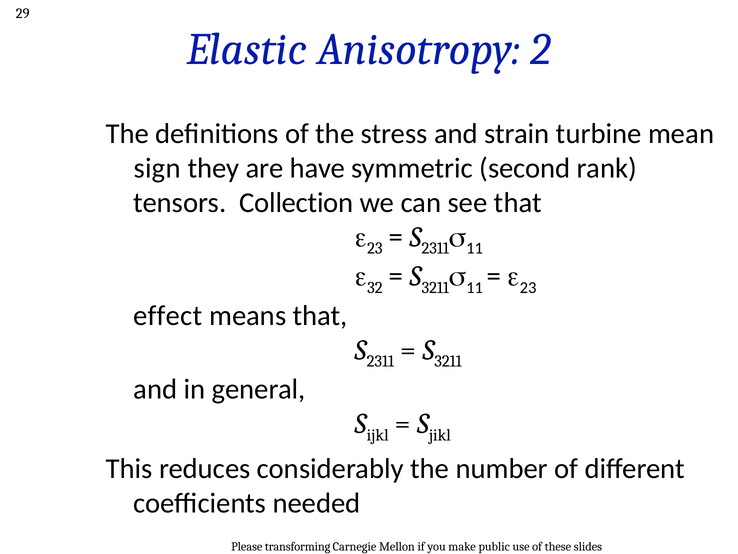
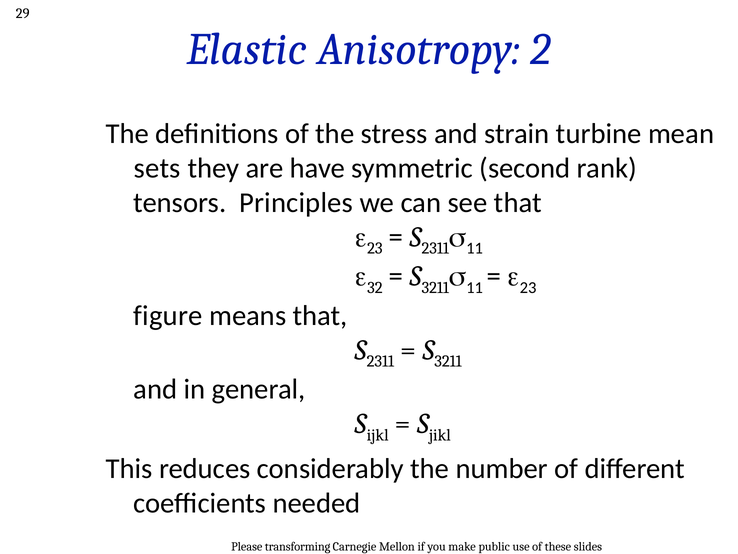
sign: sign -> sets
Collection: Collection -> Principles
effect: effect -> figure
